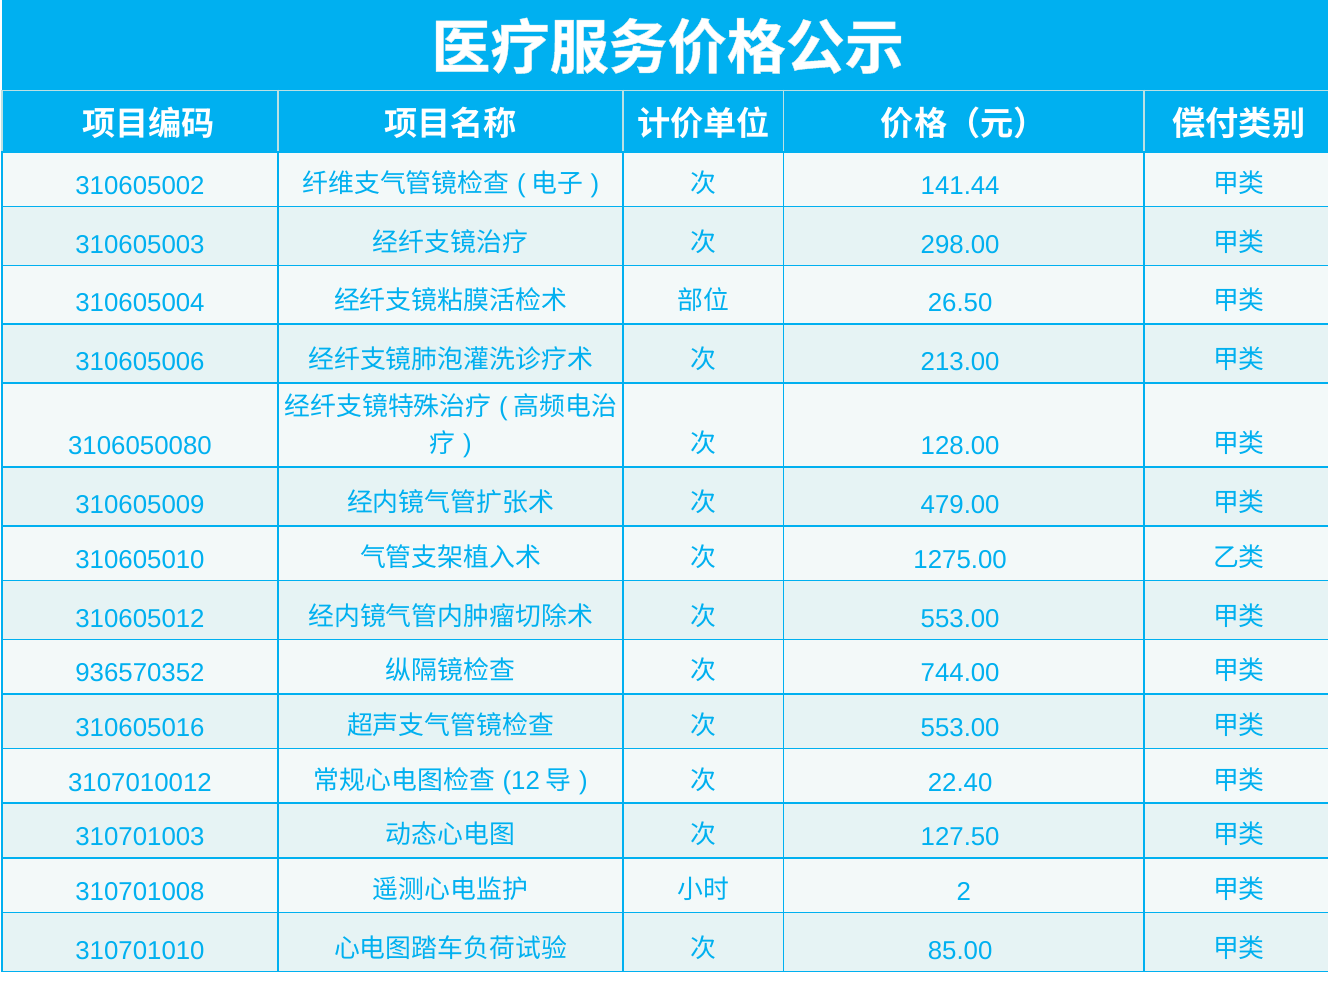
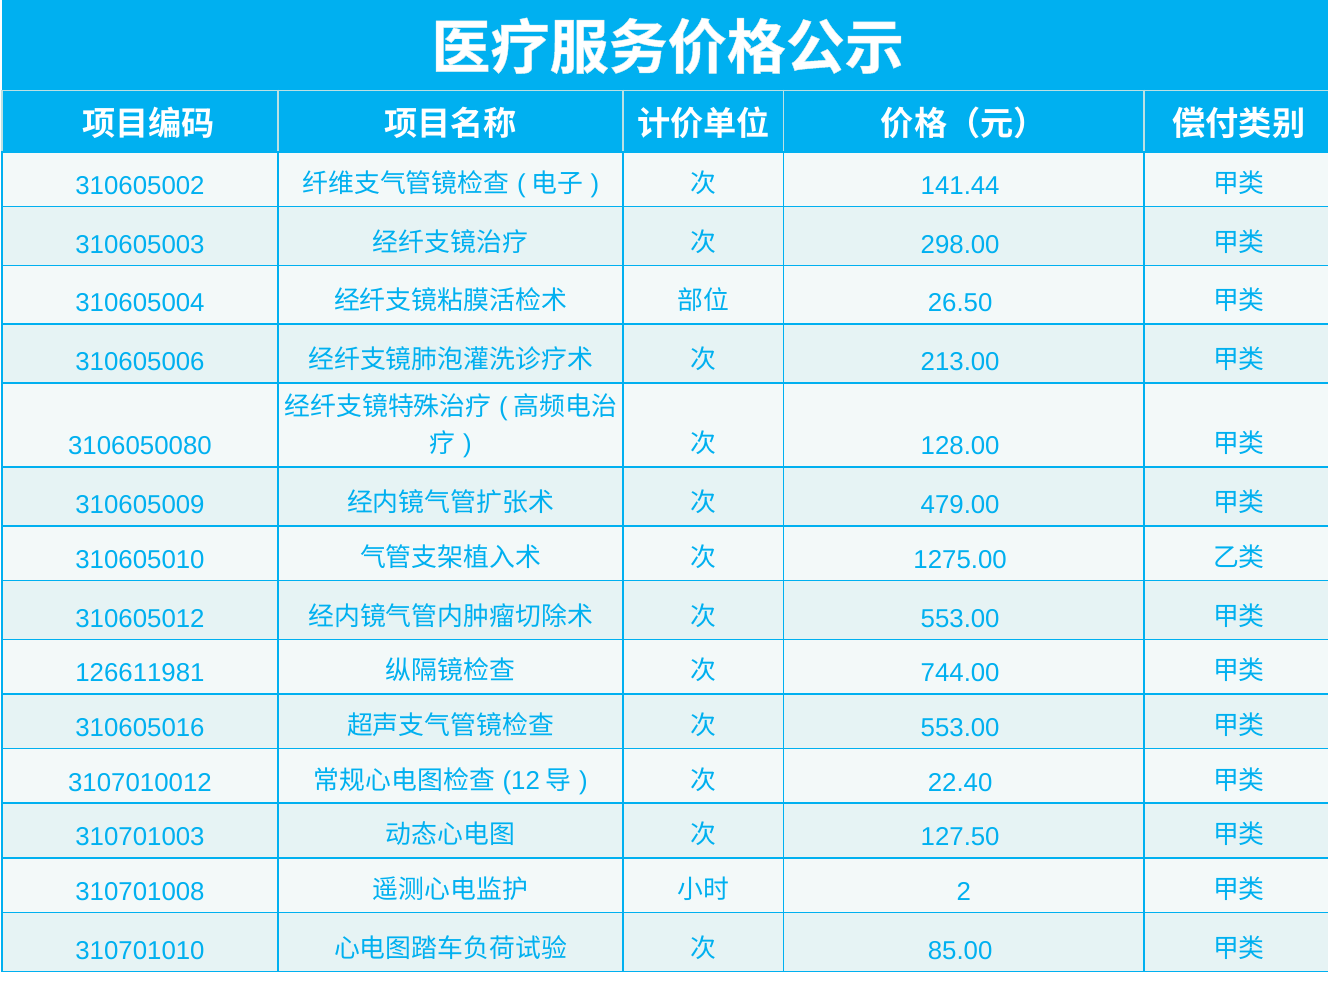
936570352: 936570352 -> 126611981
